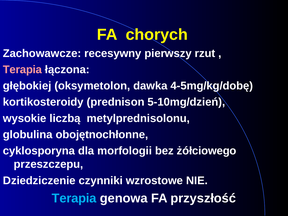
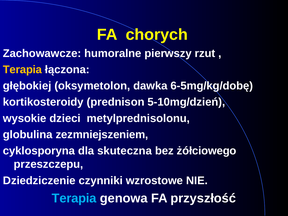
recesywny: recesywny -> humoralne
Terapia at (22, 70) colour: pink -> yellow
4-5mg/kg/dobę: 4-5mg/kg/dobę -> 6-5mg/kg/dobę
liczbą: liczbą -> dzieci
obojętnochłonne: obojętnochłonne -> zezmniejszeniem
morfologii: morfologii -> skuteczna
